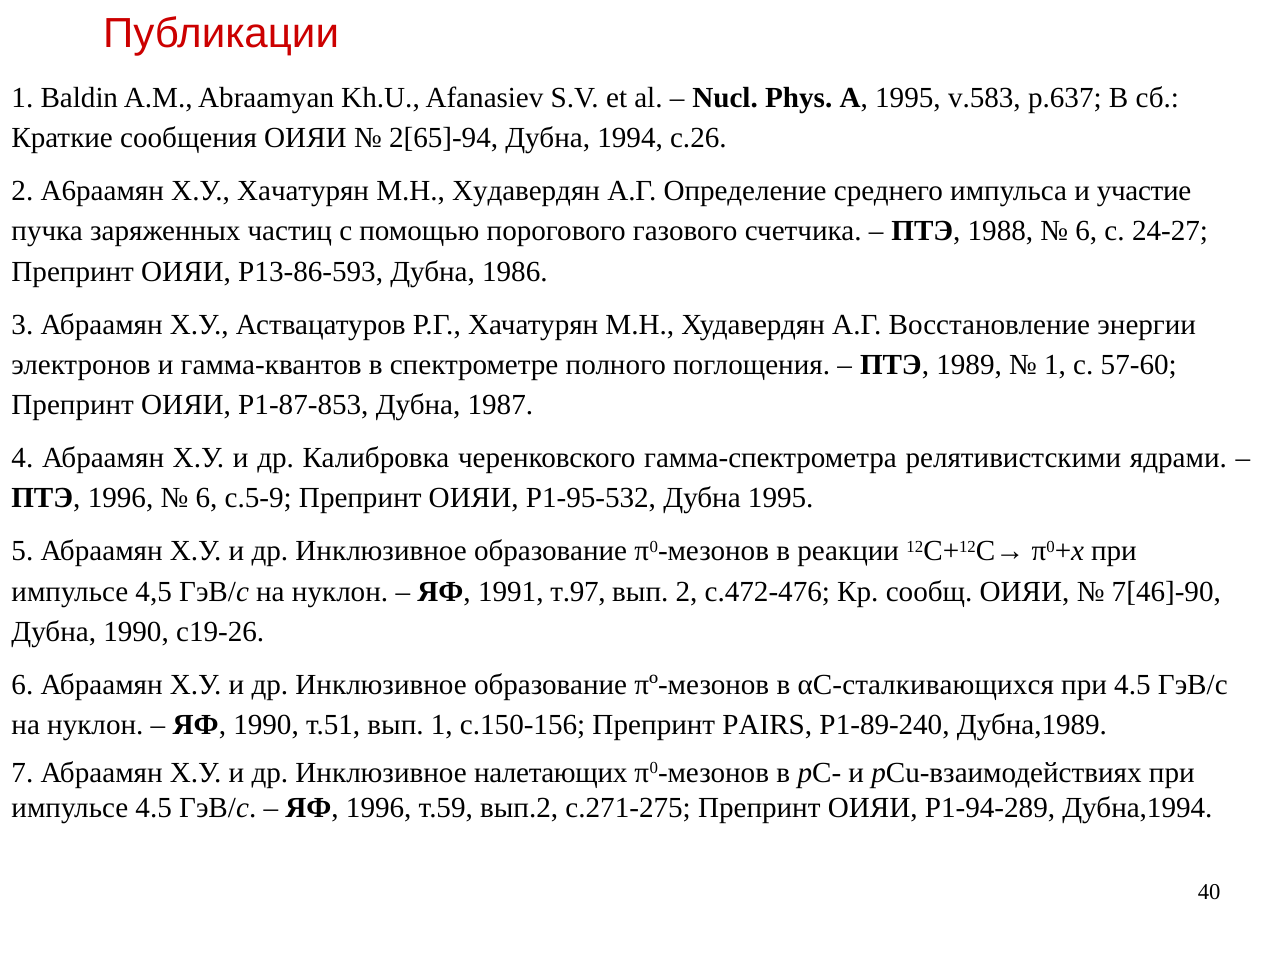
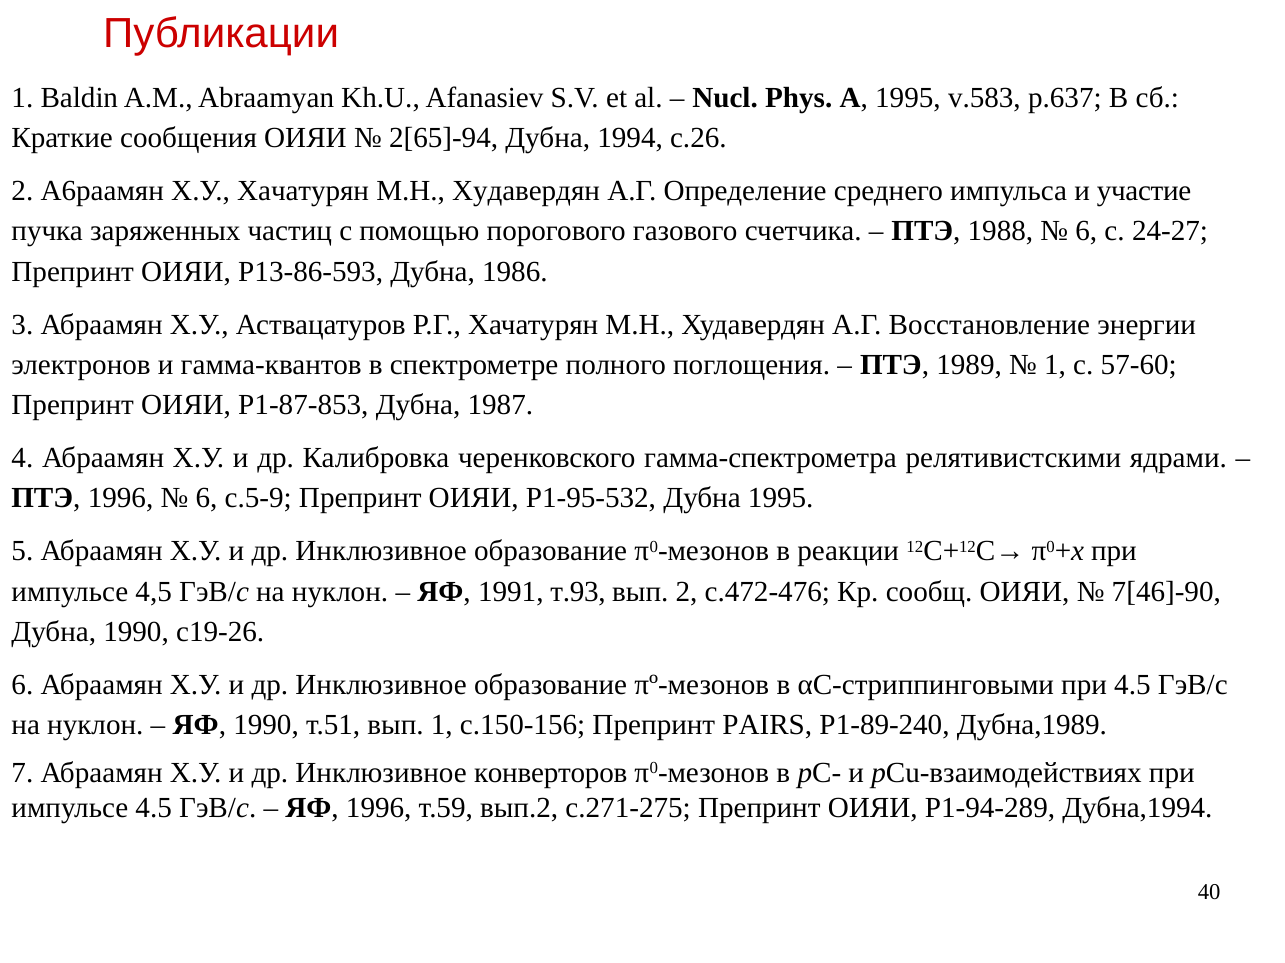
т.97: т.97 -> т.93
αС-сталкивающихся: αС-сталкивающихся -> αС-стриппинговыми
налетающих: налетающих -> конверторов
